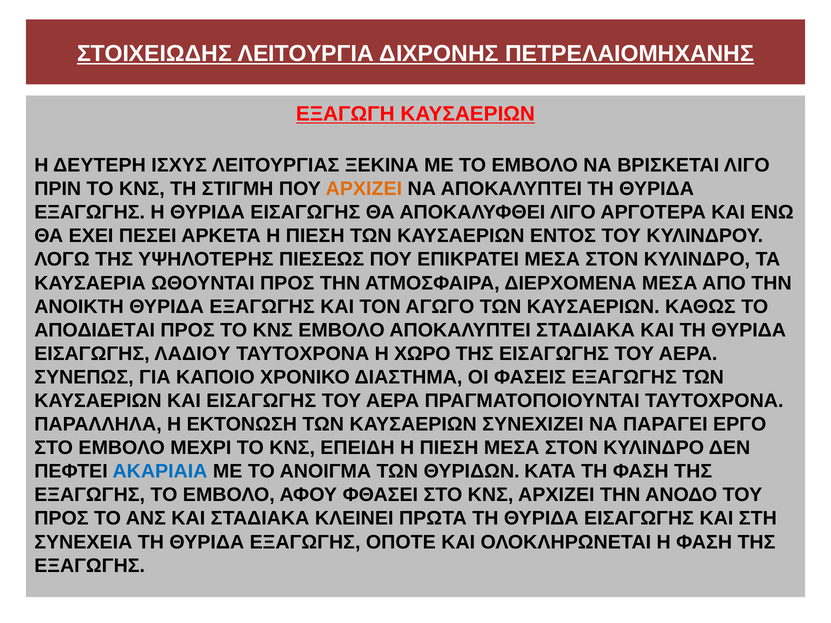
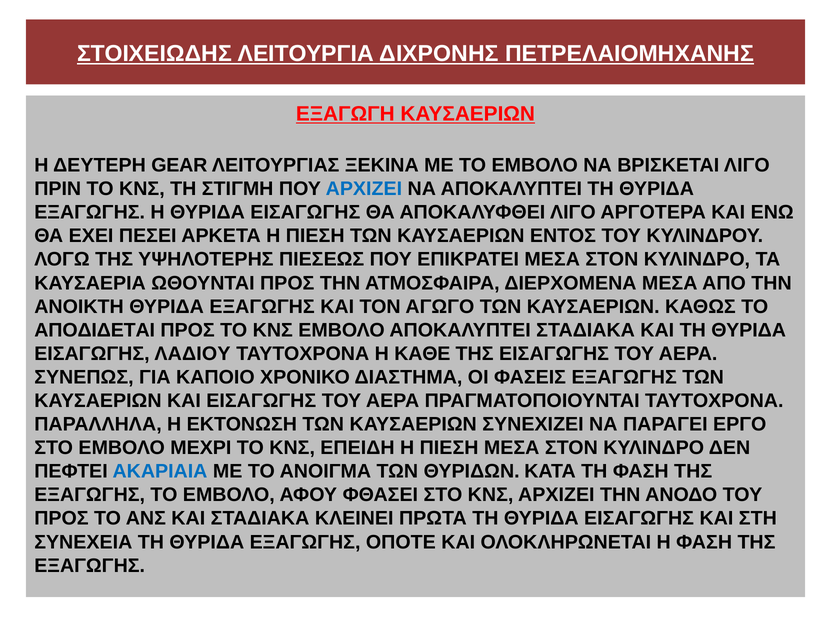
ΙΣΧΥΣ: ΙΣΧΥΣ -> GEAR
ΑΡΧΙΖΕΙ at (364, 189) colour: orange -> blue
ΧΩΡΟ: ΧΩΡΟ -> ΚΑΘΕ
